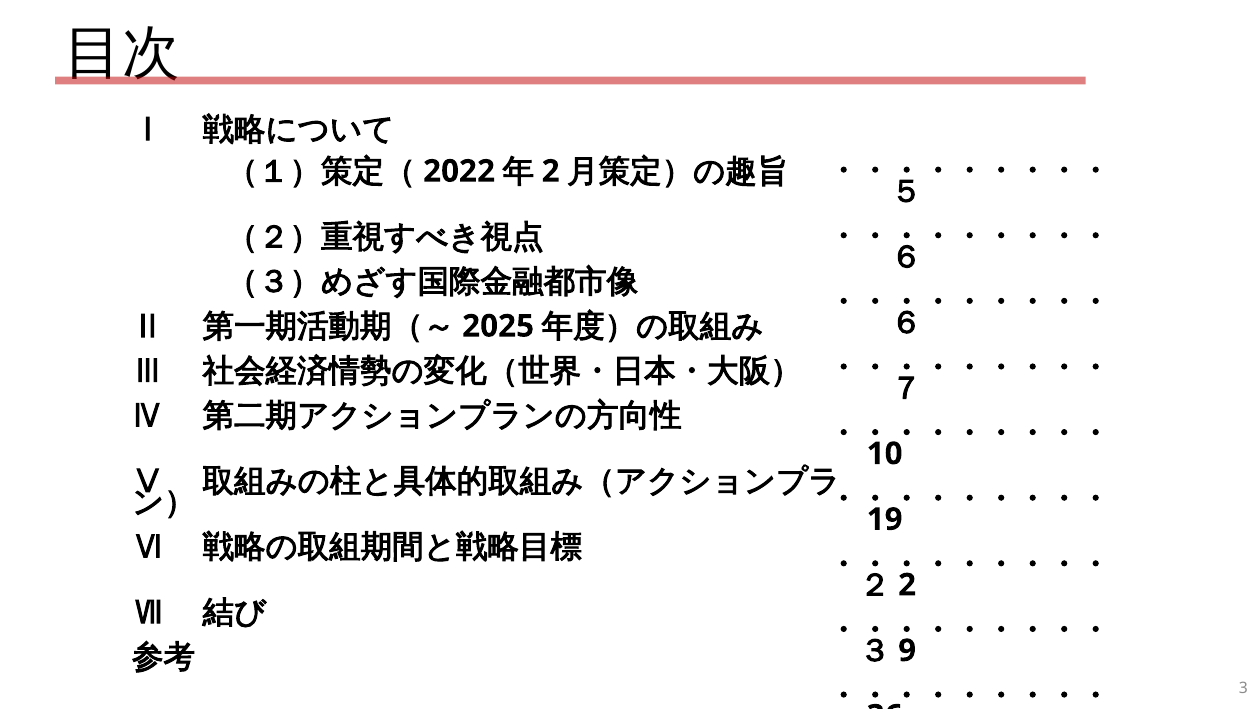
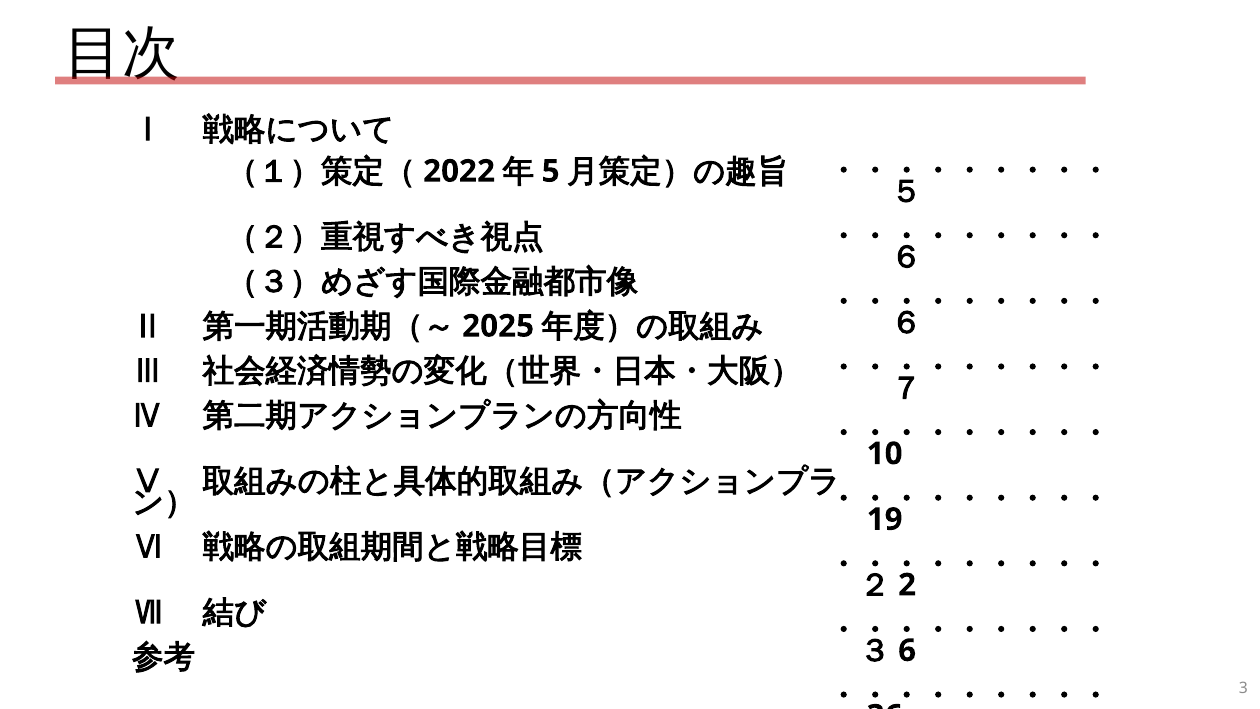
2 at (551, 171): 2 -> 5
9: 9 -> 6
